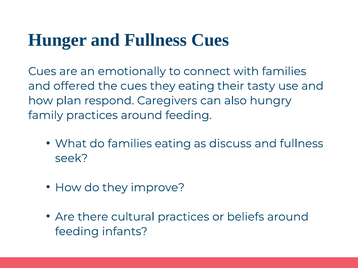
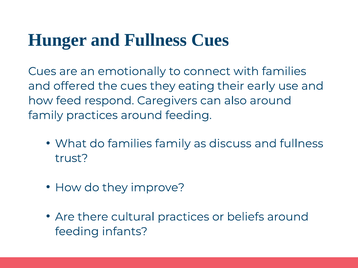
tasty: tasty -> early
plan: plan -> feed
also hungry: hungry -> around
families eating: eating -> family
seek: seek -> trust
